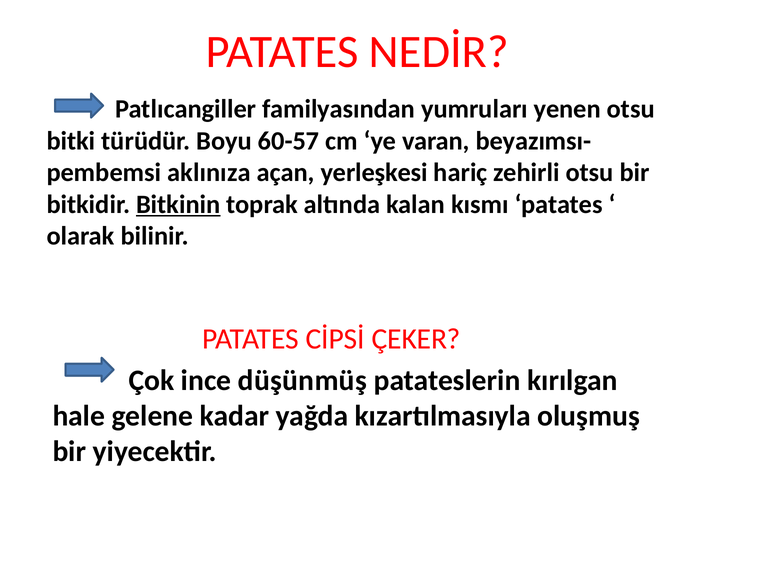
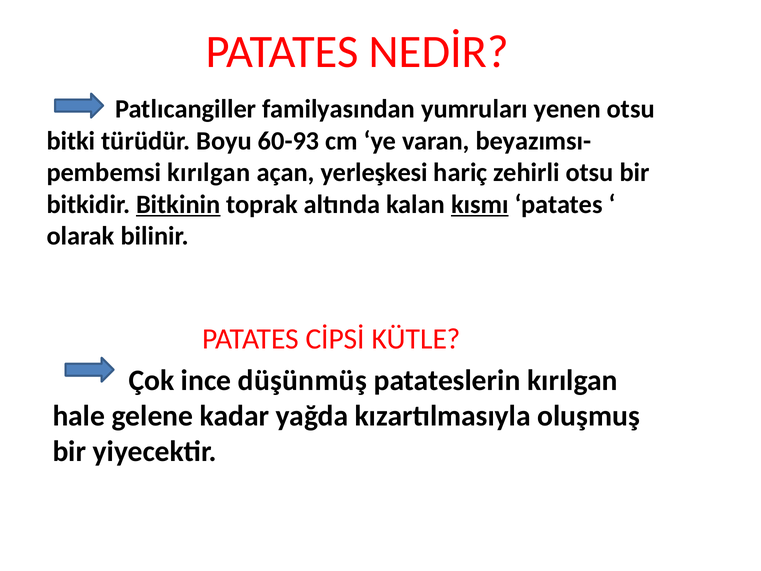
60-57: 60-57 -> 60-93
aklınıza at (209, 173): aklınıza -> kırılgan
kısmı underline: none -> present
ÇEKER: ÇEKER -> KÜTLE
